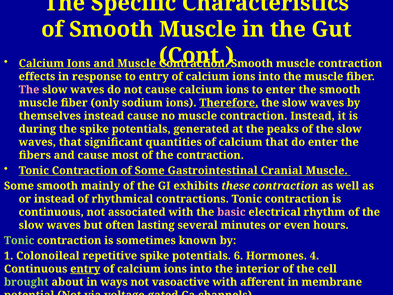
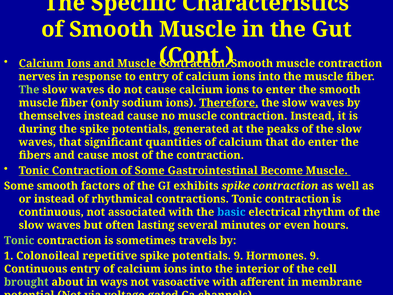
effects: effects -> nerves
The at (29, 90) colour: pink -> light green
Cranial: Cranial -> Become
mainly: mainly -> factors
exhibits these: these -> spike
basic colour: pink -> light blue
known: known -> travels
potentials 6: 6 -> 9
Hormones 4: 4 -> 9
entry at (85, 269) underline: present -> none
